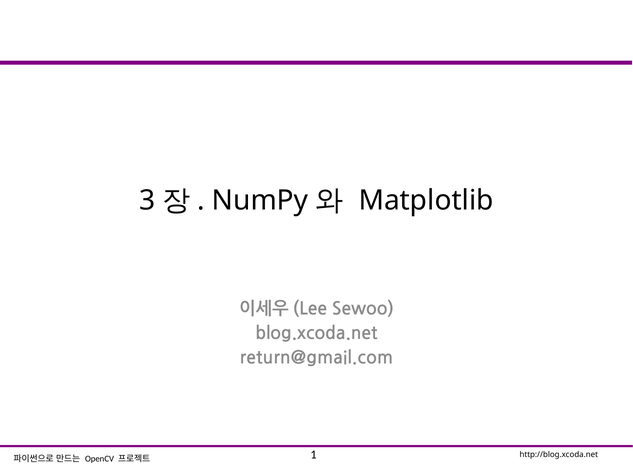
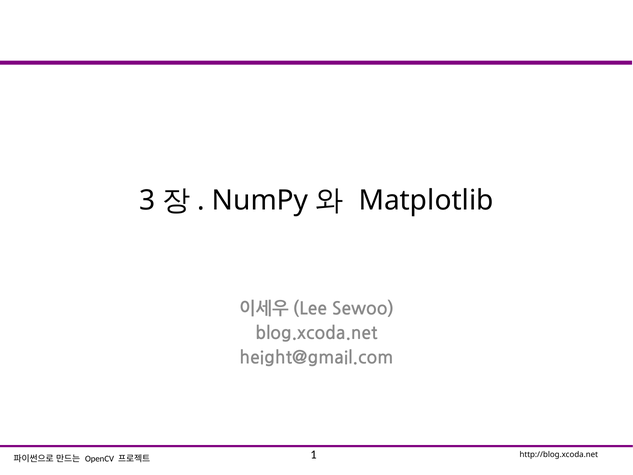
return@gmail.com: return@gmail.com -> height@gmail.com
